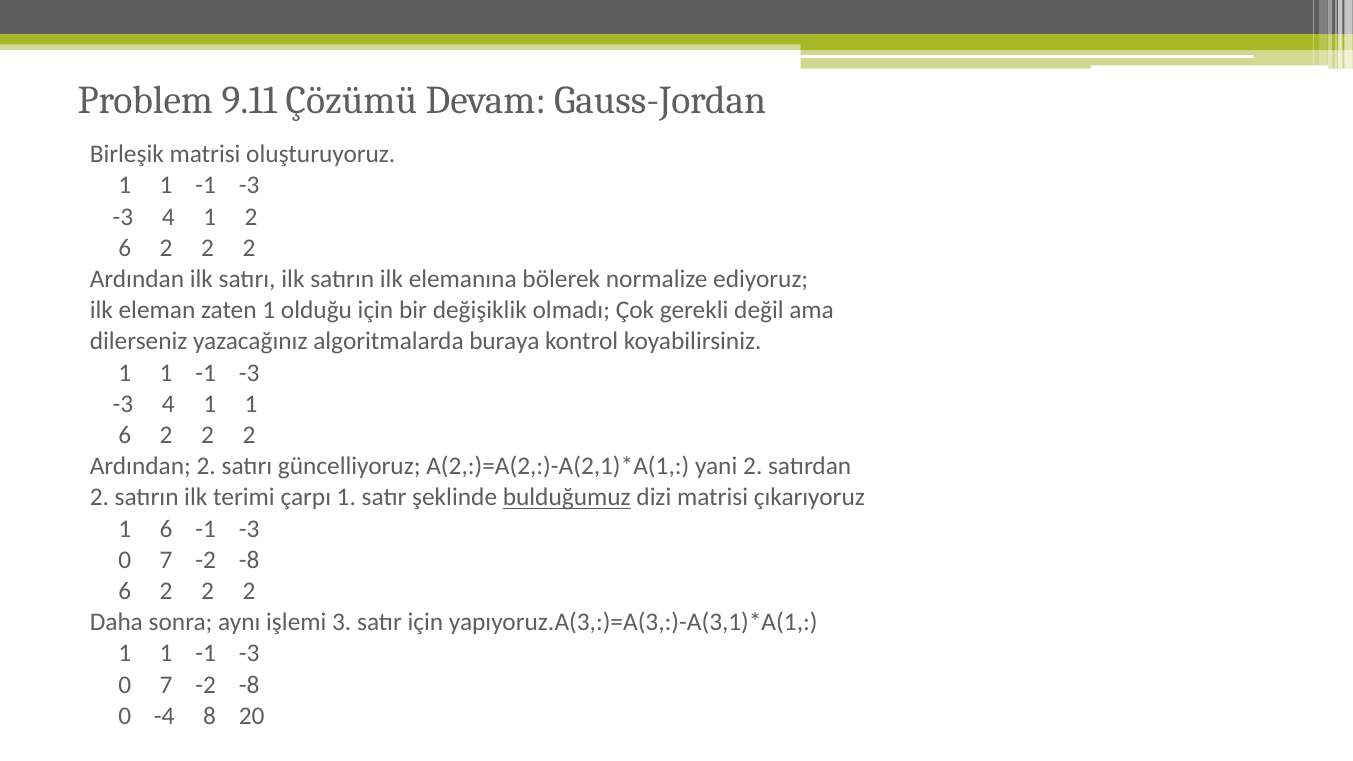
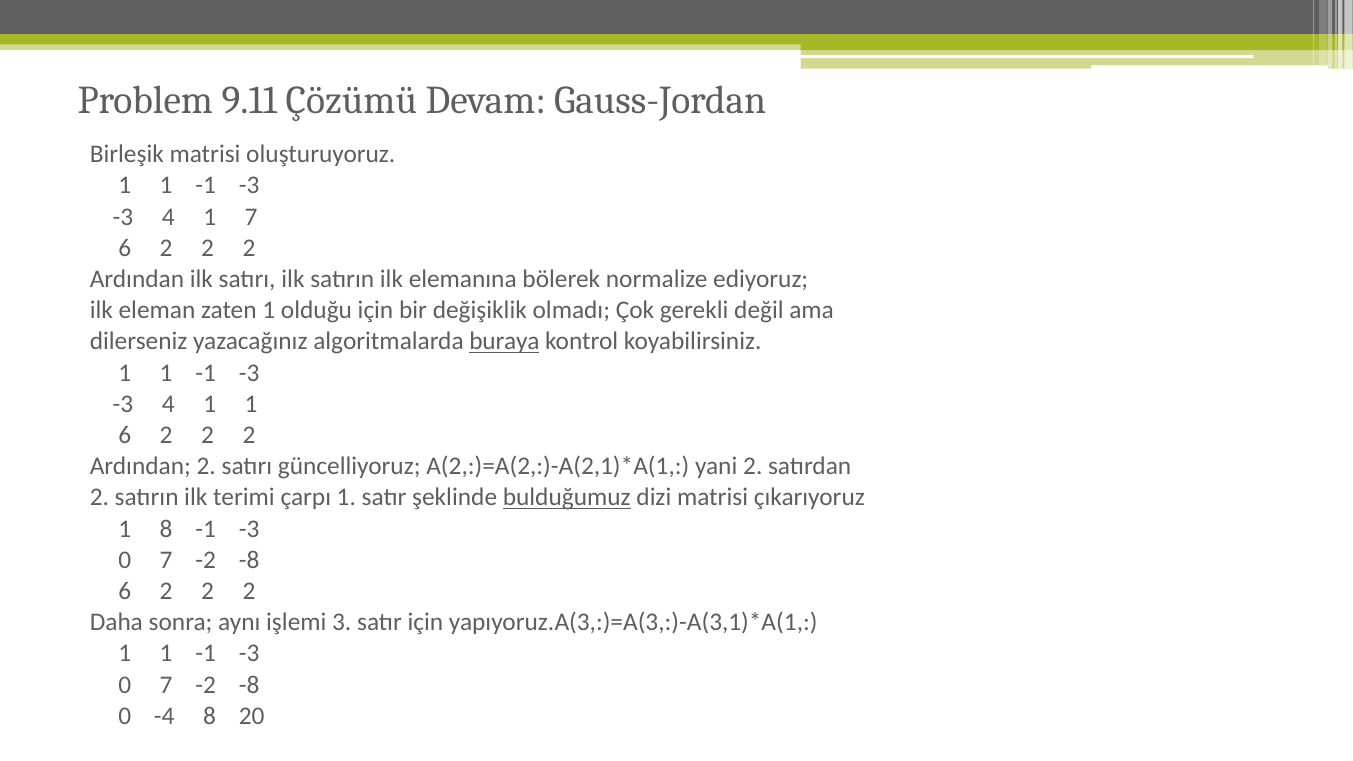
1 2: 2 -> 7
buraya underline: none -> present
6 at (166, 529): 6 -> 8
